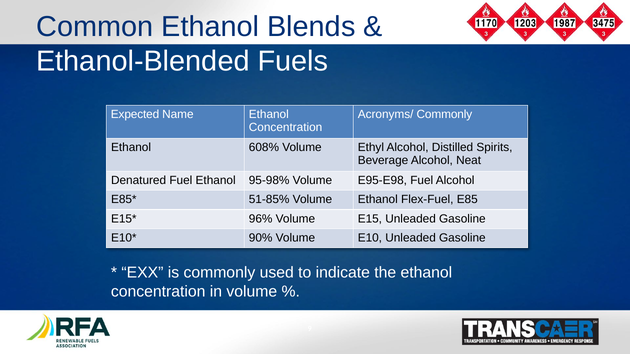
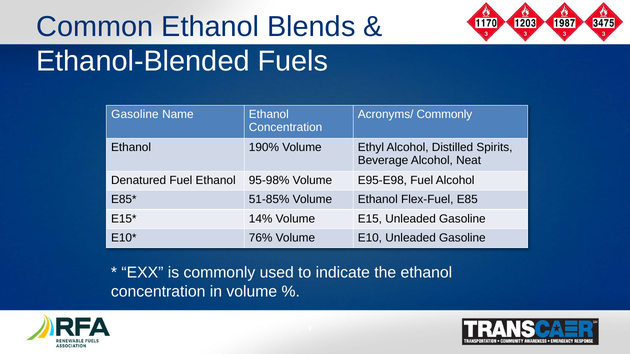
Expected at (135, 114): Expected -> Gasoline
608%: 608% -> 190%
96%: 96% -> 14%
90%: 90% -> 76%
